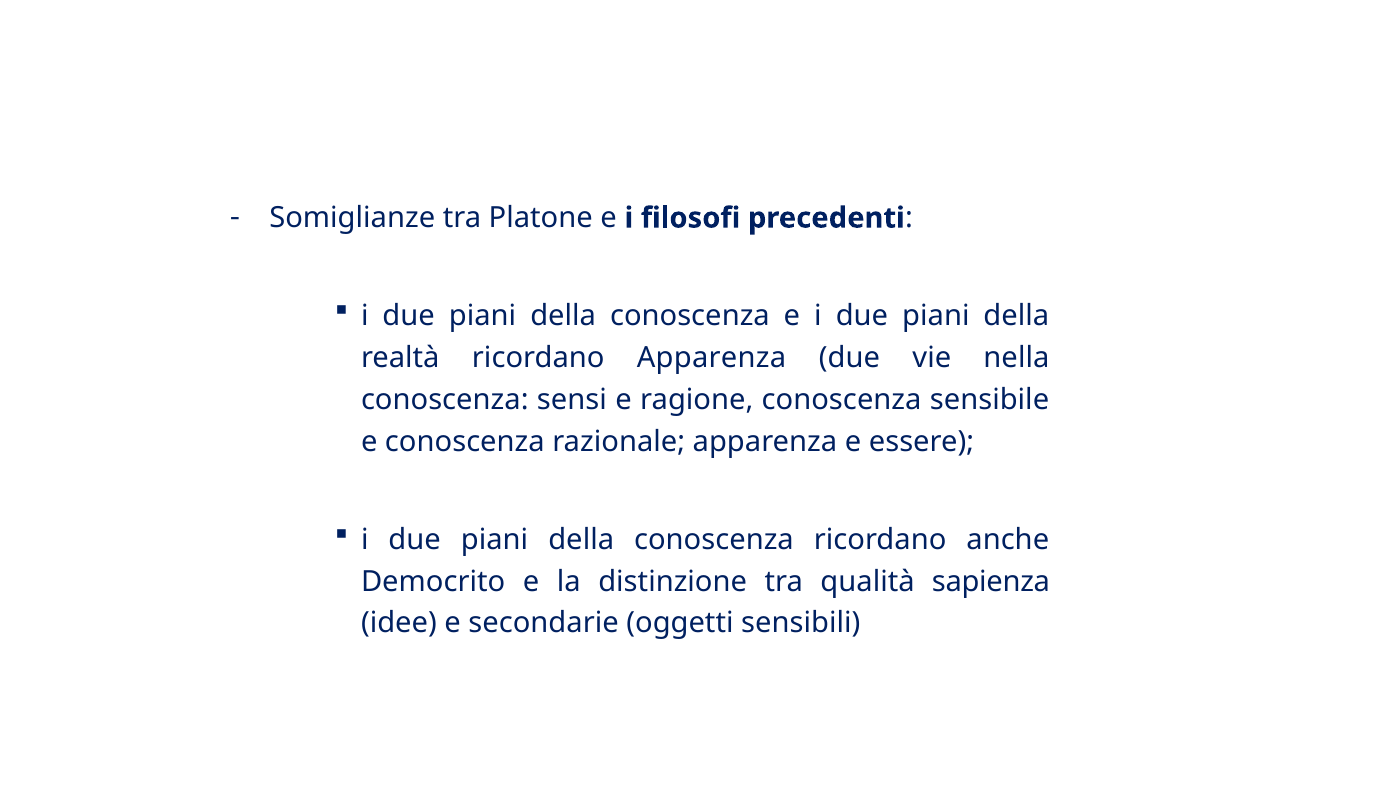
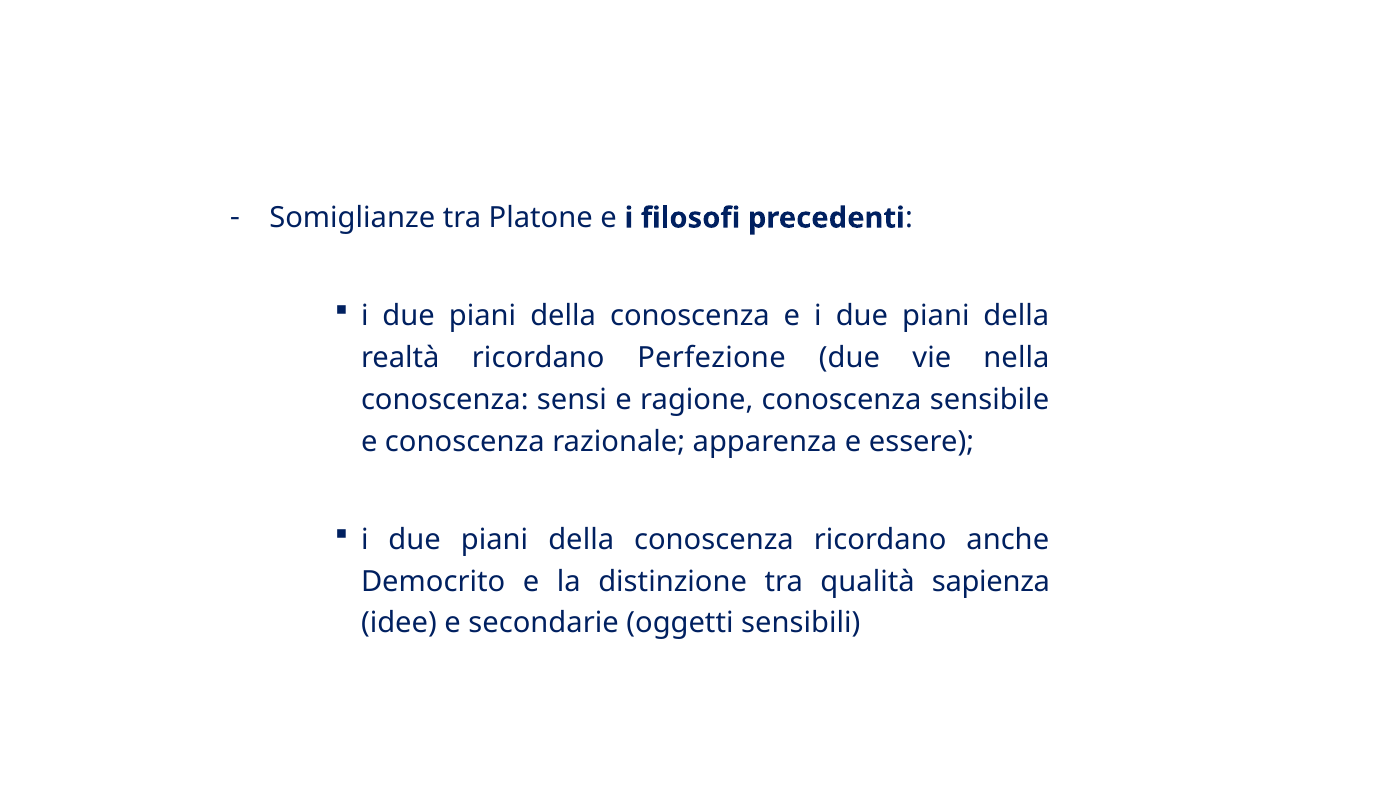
ricordano Apparenza: Apparenza -> Perfezione
